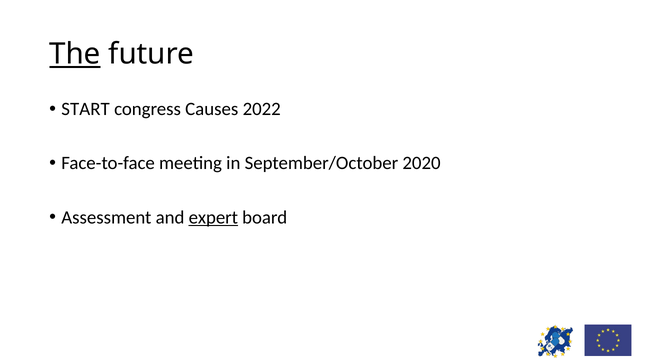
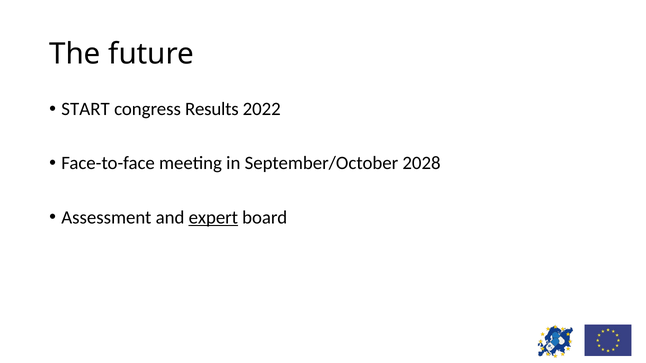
The underline: present -> none
Causes: Causes -> Results
2020: 2020 -> 2028
